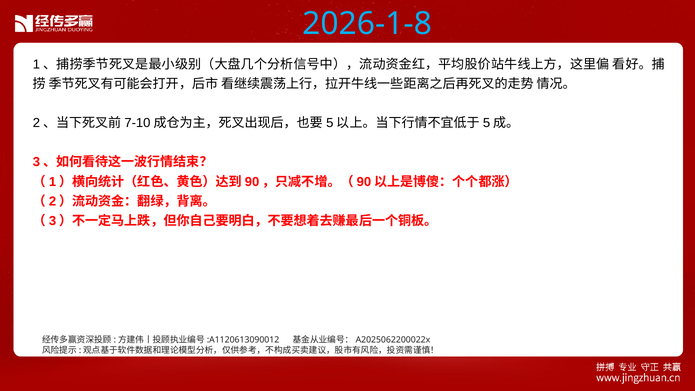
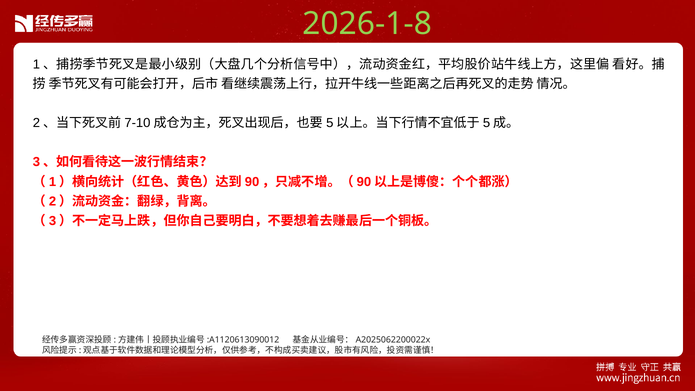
2026-1-8 colour: light blue -> light green
